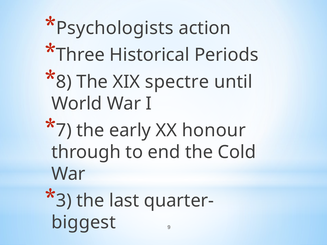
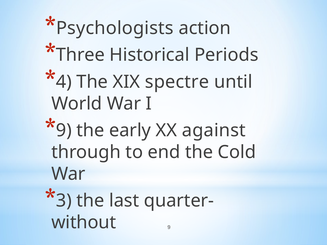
8: 8 -> 4
7 at (64, 130): 7 -> 9
honour: honour -> against
biggest: biggest -> without
